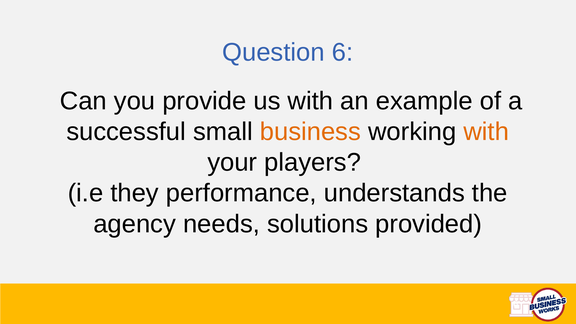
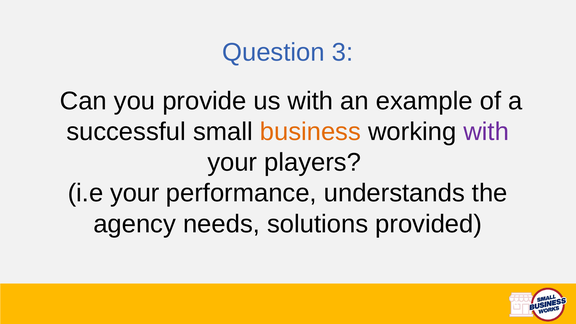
Question 6: 6 -> 3
with at (486, 132) colour: orange -> purple
i.e they: they -> your
